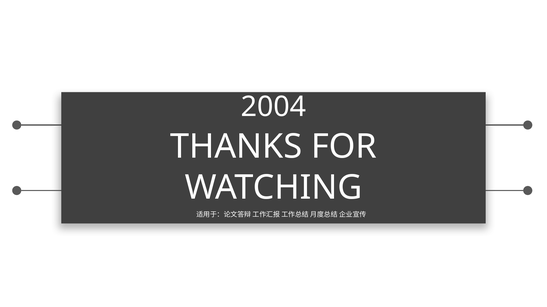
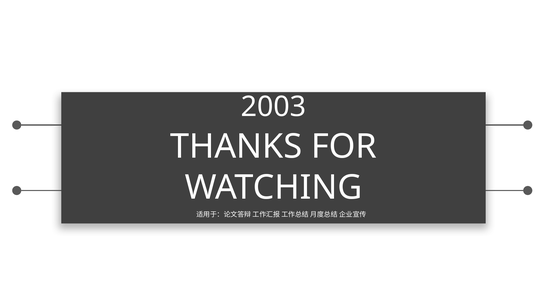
2004: 2004 -> 2003
